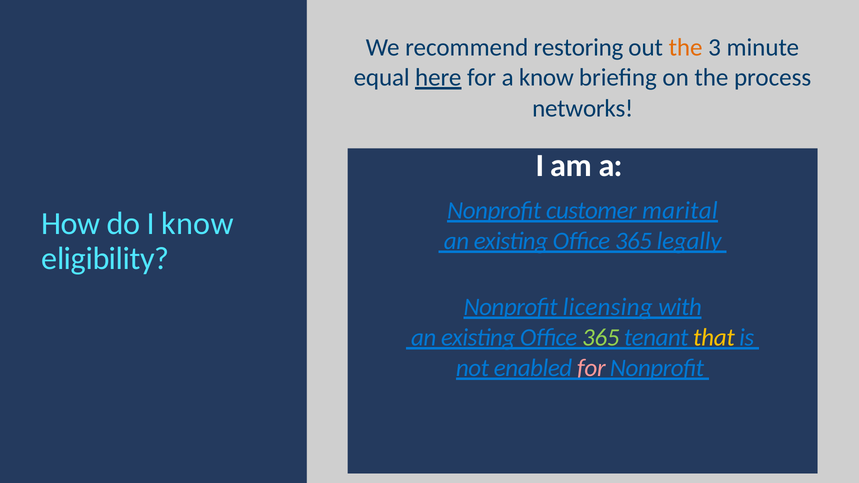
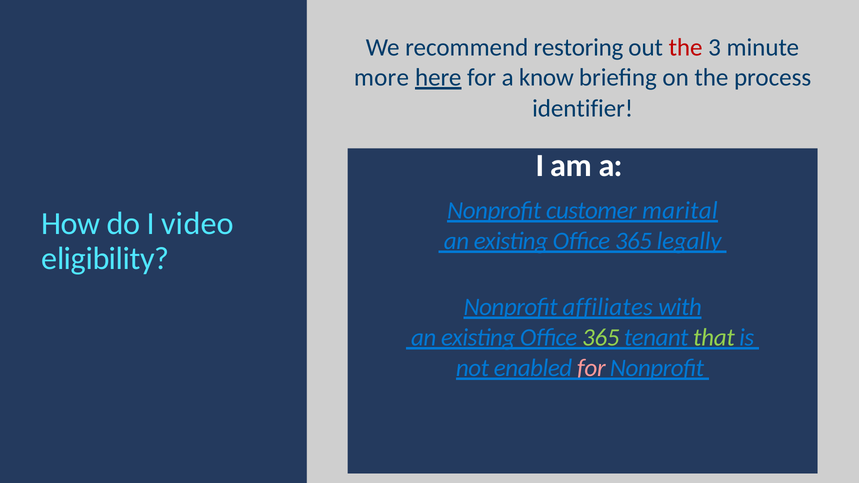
the at (686, 48) colour: orange -> red
equal: equal -> more
networks: networks -> identifier
I know: know -> video
licensing: licensing -> affiliates
that colour: yellow -> light green
